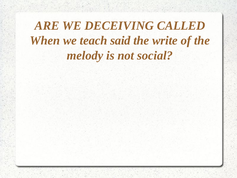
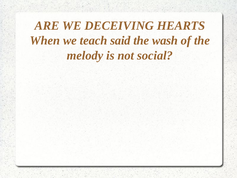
CALLED: CALLED -> HEARTS
write: write -> wash
